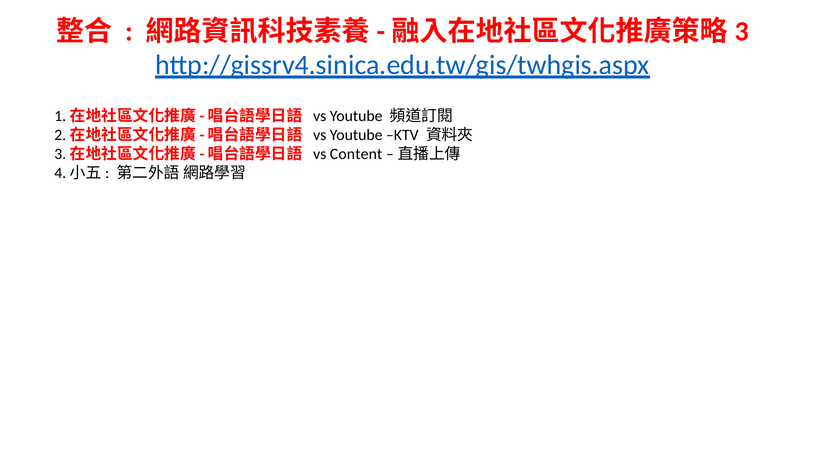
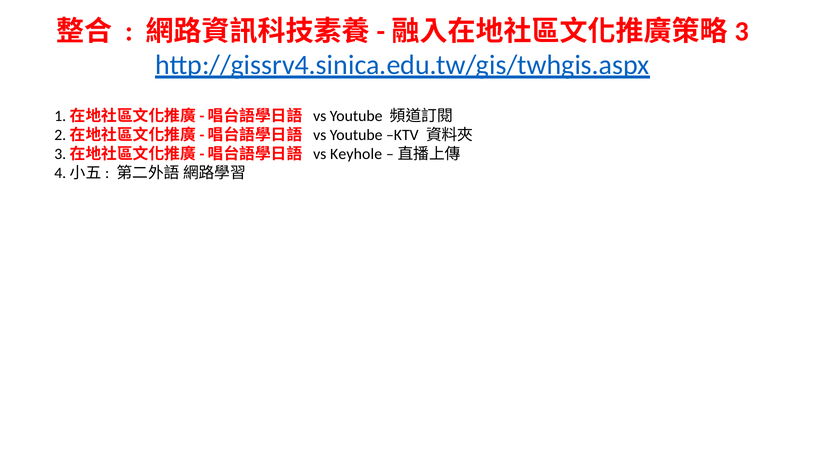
Content: Content -> Keyhole
